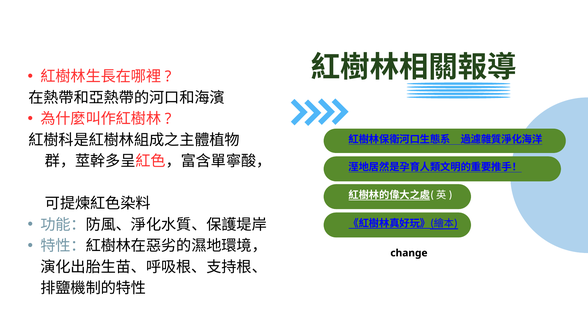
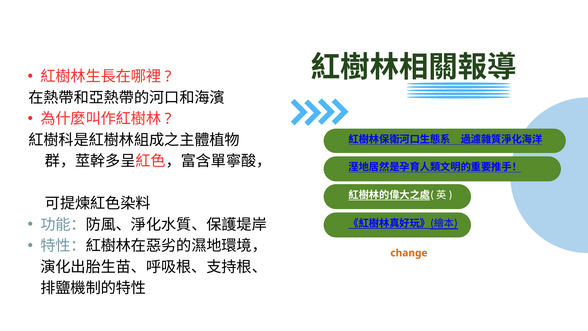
change colour: black -> orange
